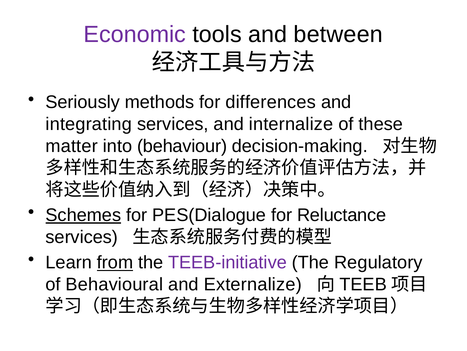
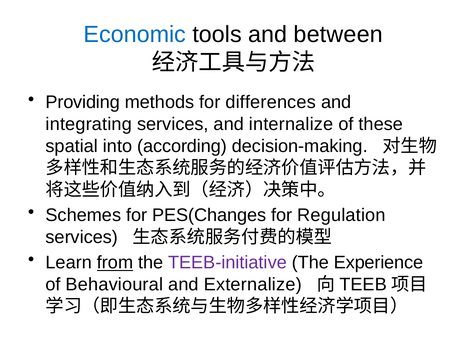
Economic colour: purple -> blue
Seriously: Seriously -> Providing
matter: matter -> spatial
behaviour: behaviour -> according
Schemes underline: present -> none
PES(Dialogue: PES(Dialogue -> PES(Changes
Reluctance: Reluctance -> Regulation
Regulatory: Regulatory -> Experience
